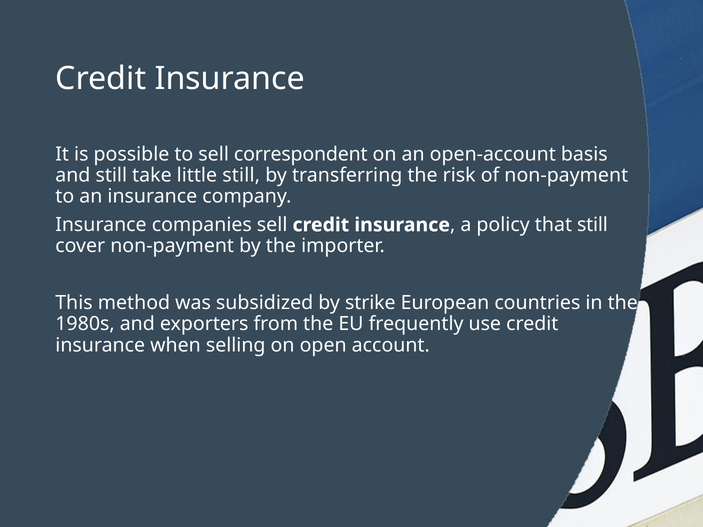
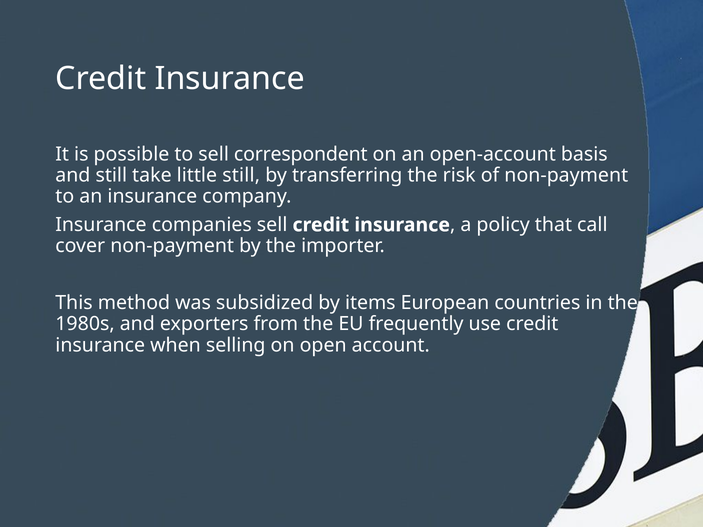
that still: still -> call
strike: strike -> items
